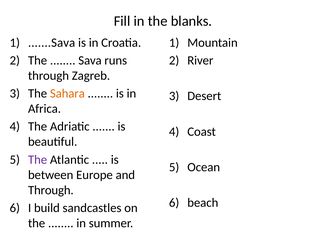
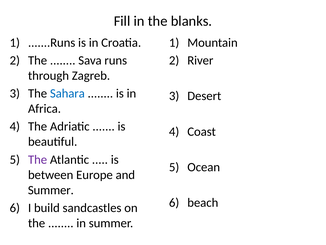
.......Sava: .......Sava -> .......Runs
Sahara colour: orange -> blue
Through at (51, 190): Through -> Summer
